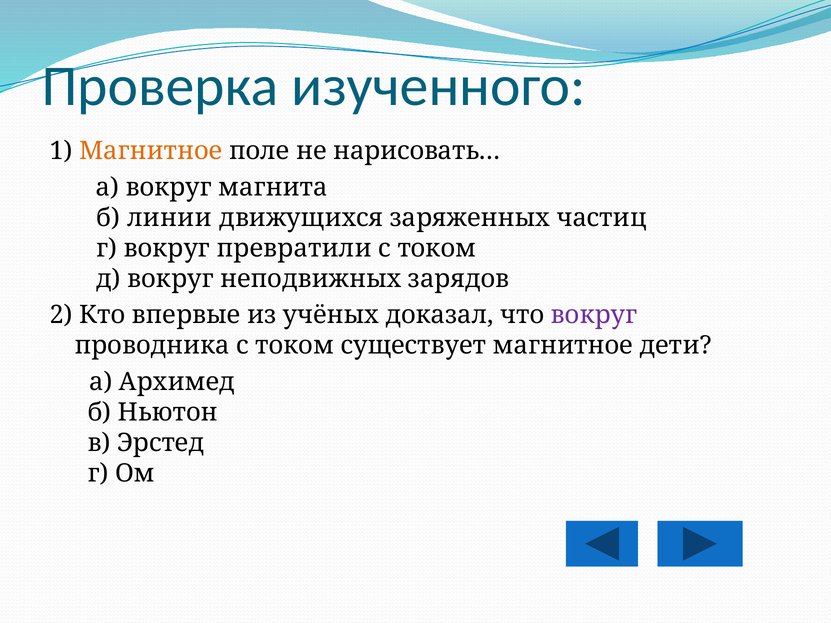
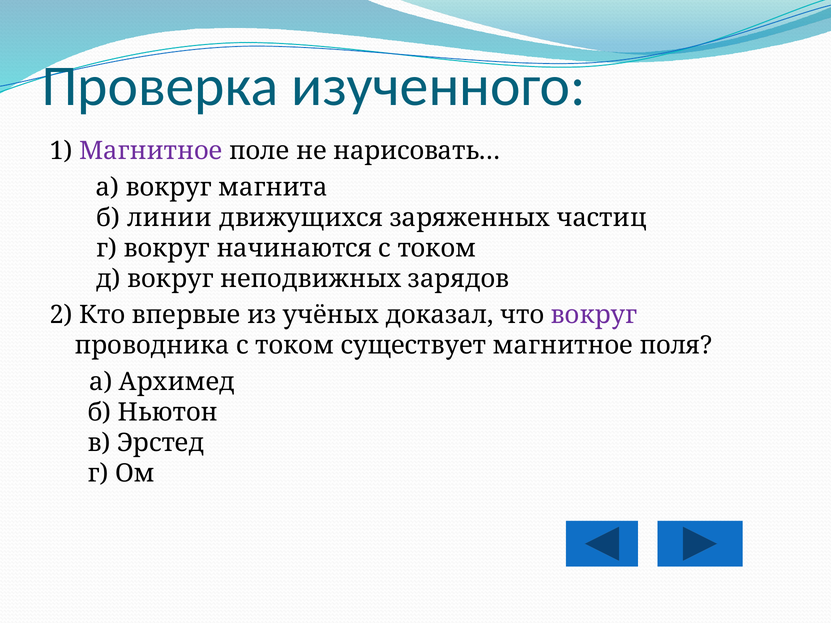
Магнитное at (151, 151) colour: orange -> purple
превратили: превратили -> начинаются
дети: дети -> поля
